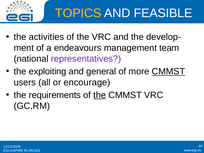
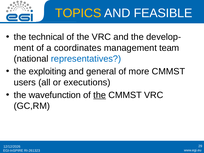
activities: activities -> technical
endeavours: endeavours -> coordinates
representatives colour: purple -> blue
CMMST at (168, 71) underline: present -> none
encourage: encourage -> executions
requirements: requirements -> wavefunction
